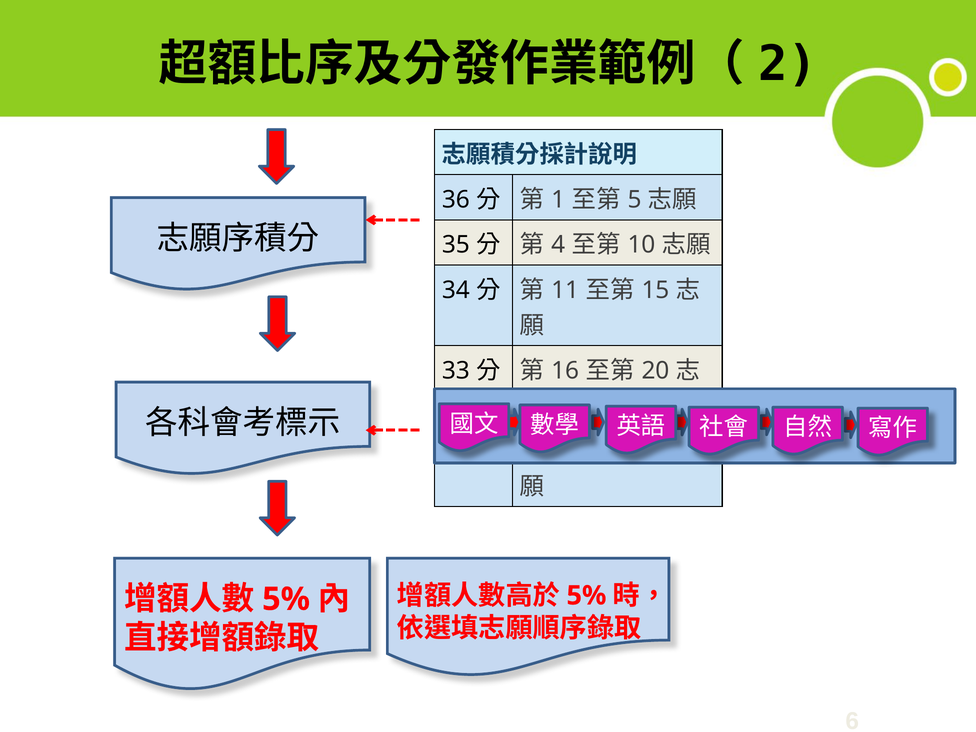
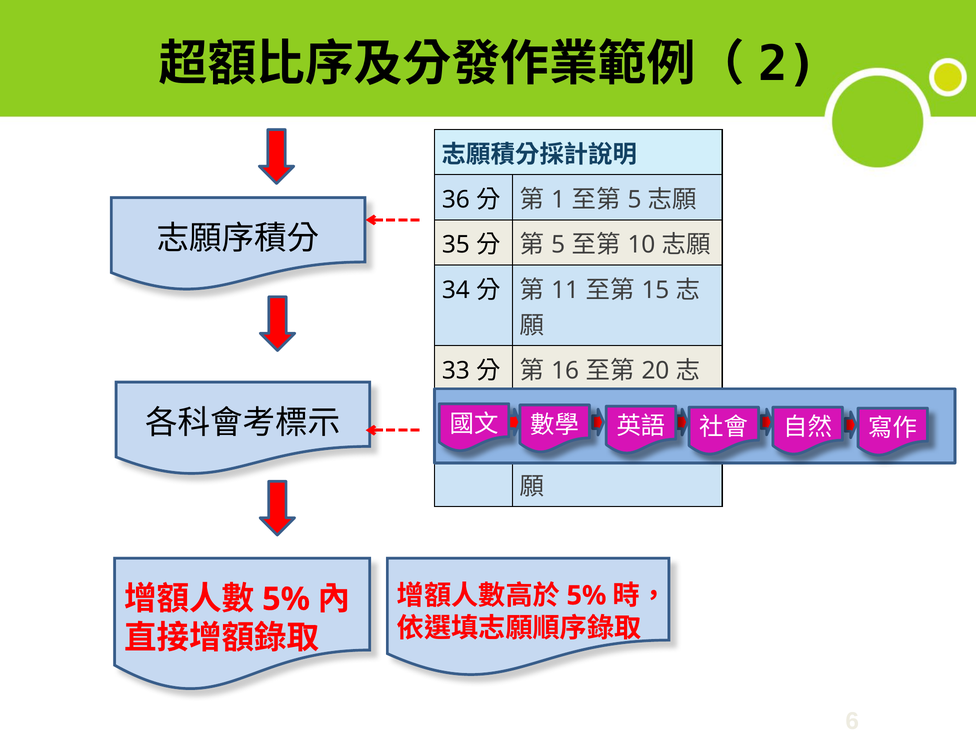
4 at (558, 245): 4 -> 5
